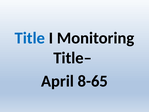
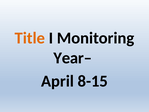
Title colour: blue -> orange
Title–: Title– -> Year–
8-65: 8-65 -> 8-15
